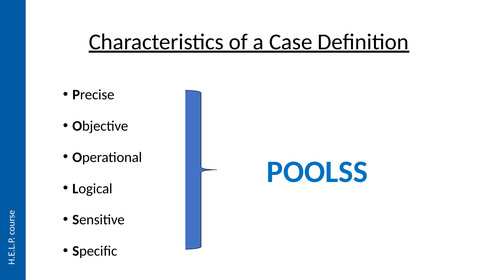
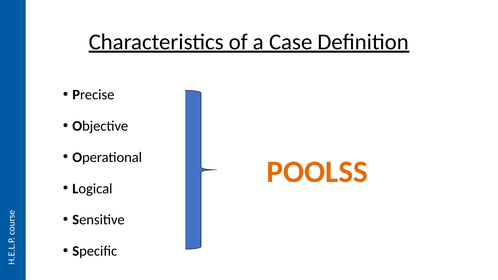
POOLSS colour: blue -> orange
